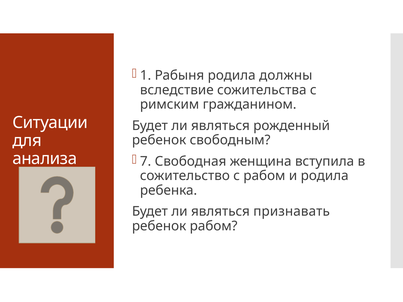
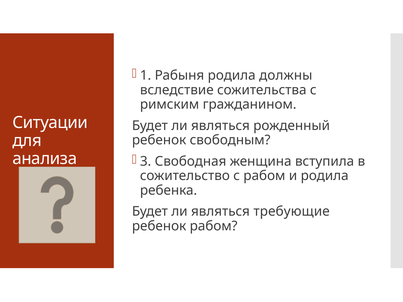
7: 7 -> 3
признавать: признавать -> требующие
